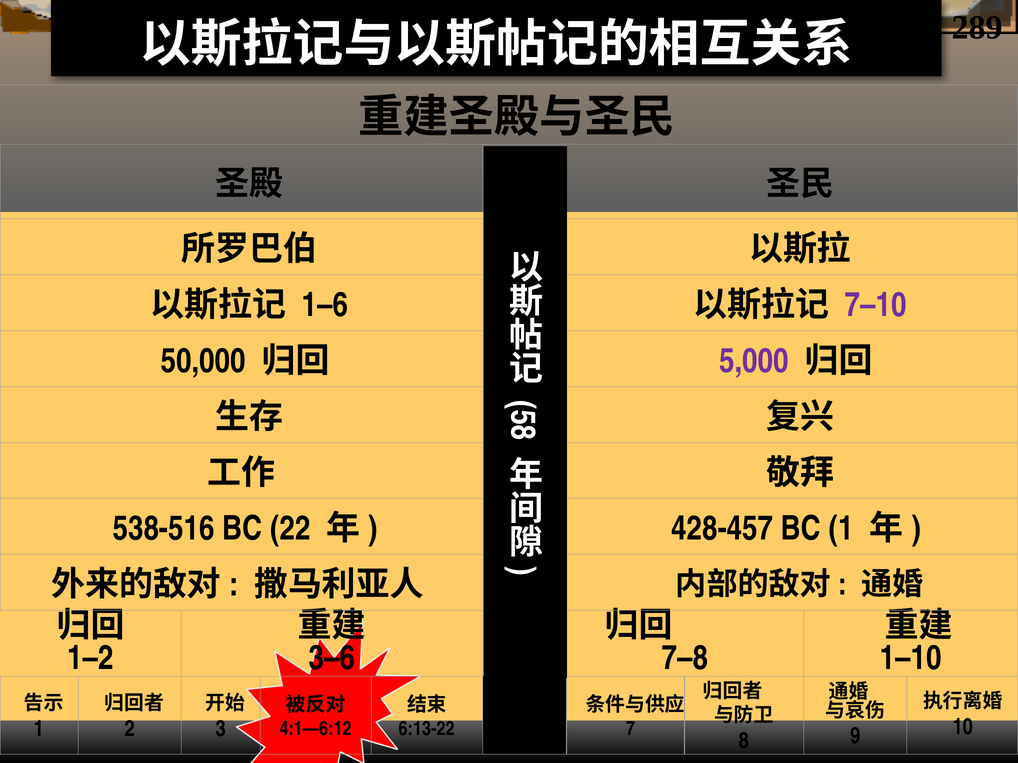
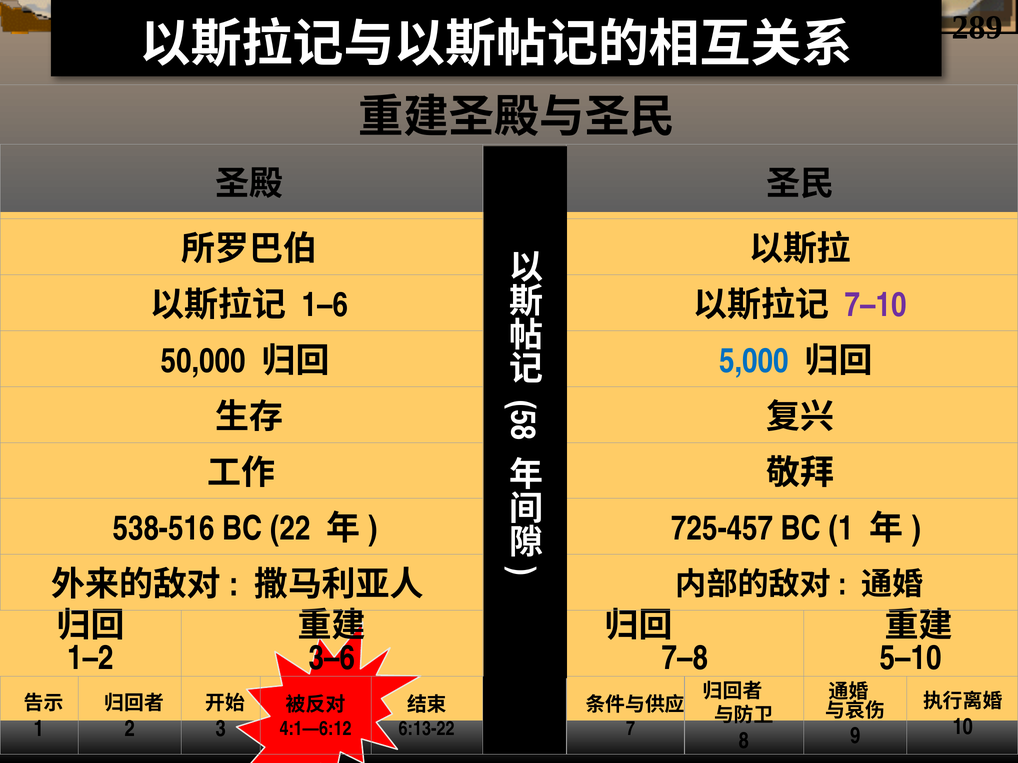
5,000 colour: purple -> blue
428-457: 428-457 -> 725-457
1–10: 1–10 -> 5–10
